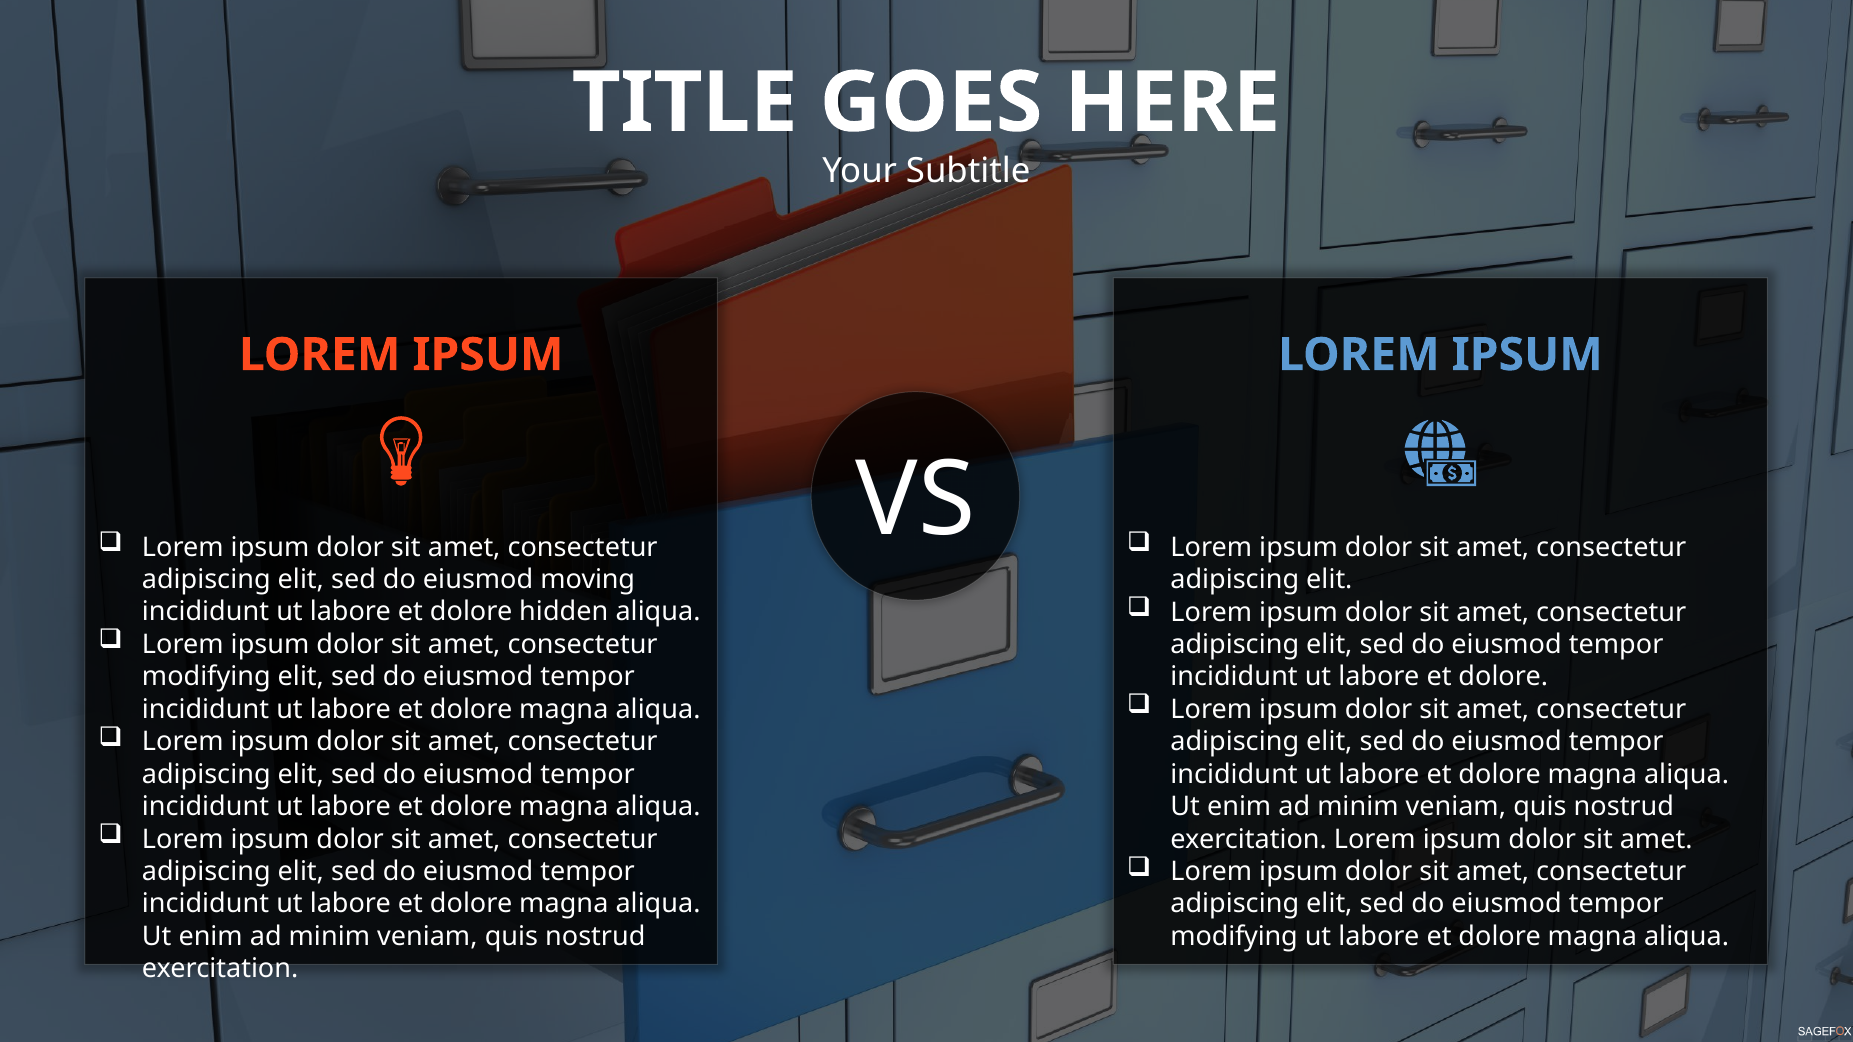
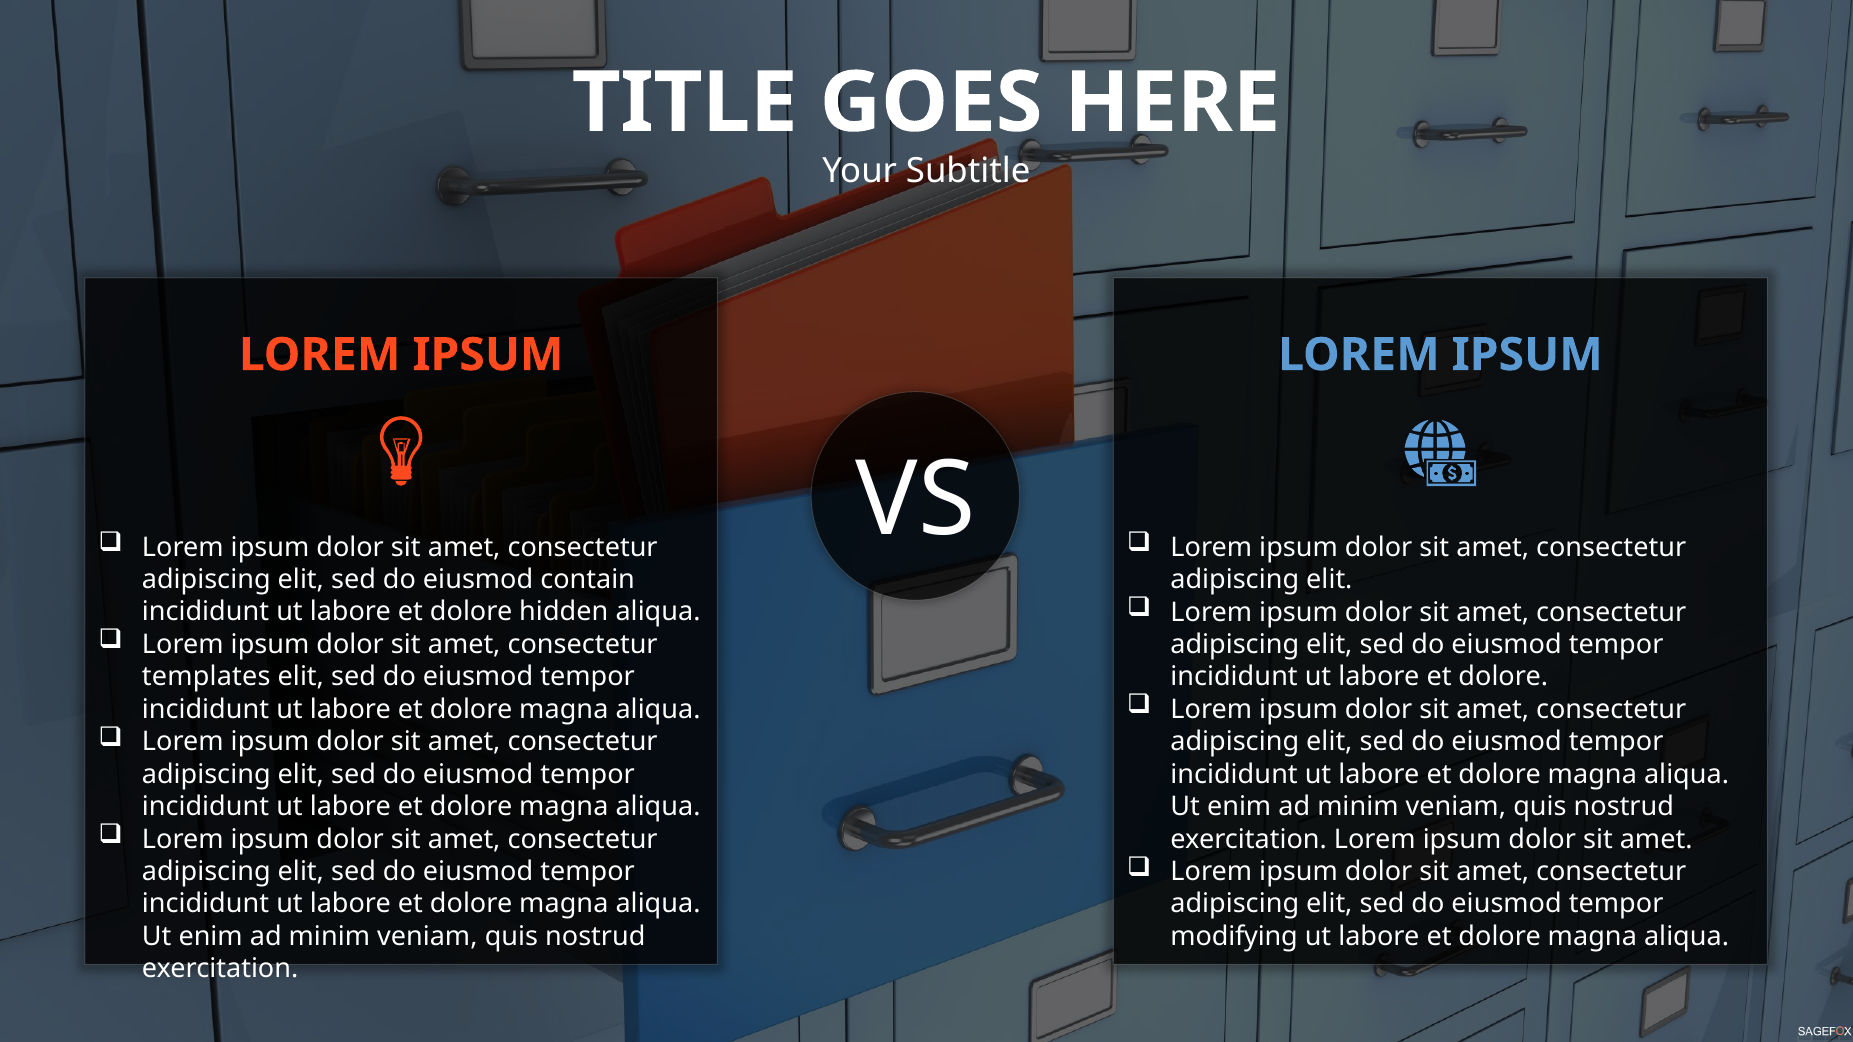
moving: moving -> contain
modifying at (206, 677): modifying -> templates
